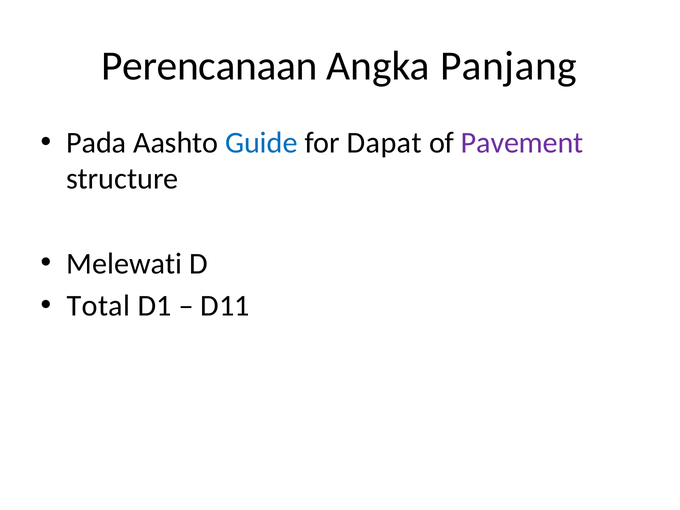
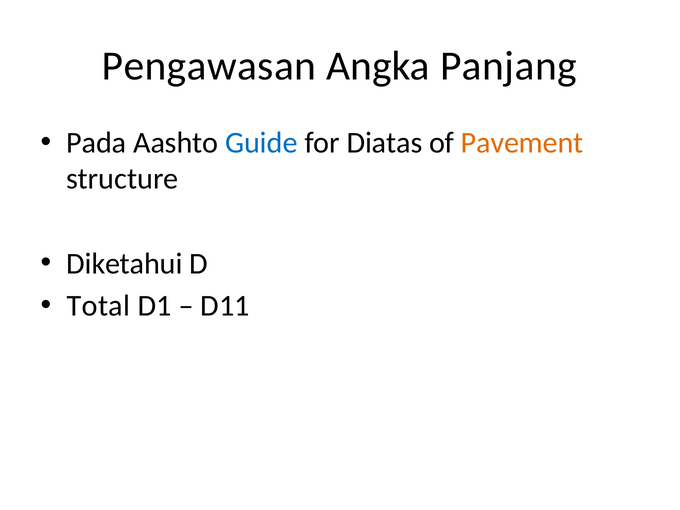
Perencanaan: Perencanaan -> Pengawasan
Dapat: Dapat -> Diatas
Pavement colour: purple -> orange
Melewati: Melewati -> Diketahui
